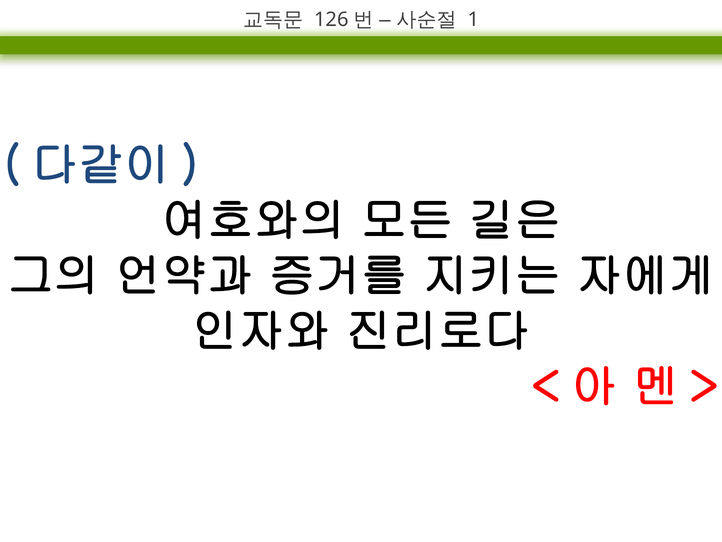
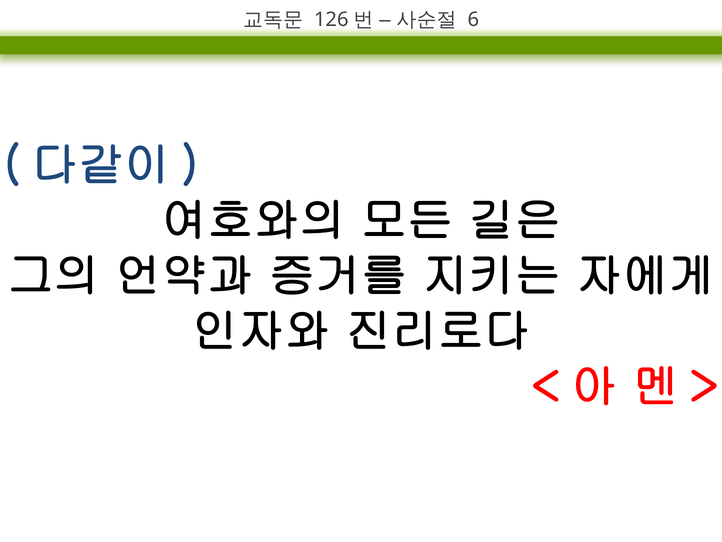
1: 1 -> 6
